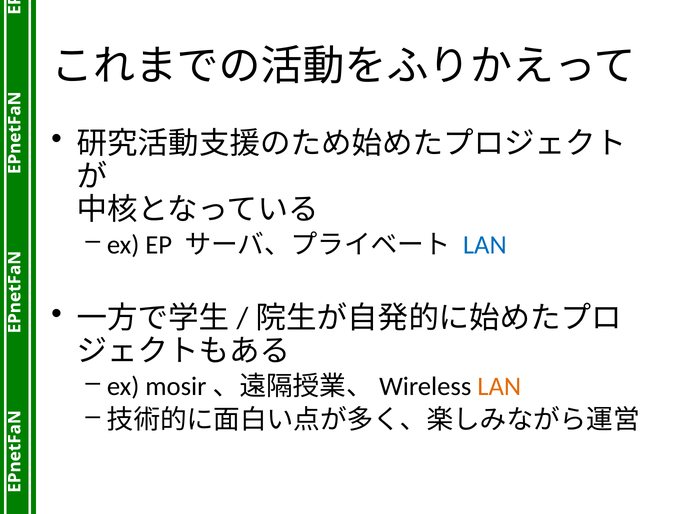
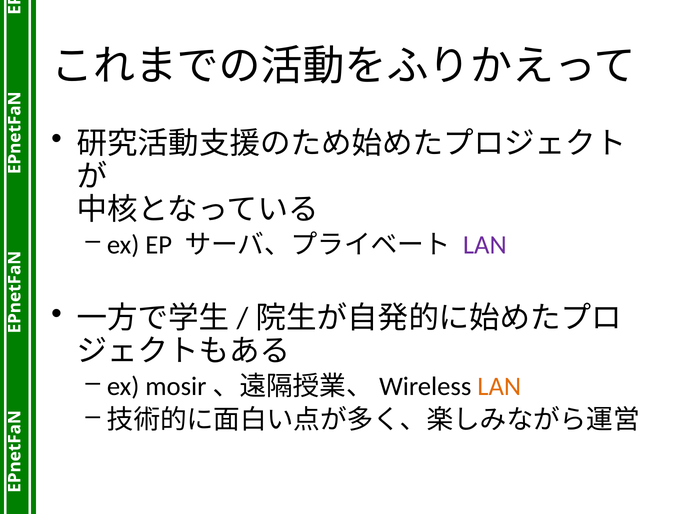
LAN at (485, 245) colour: blue -> purple
